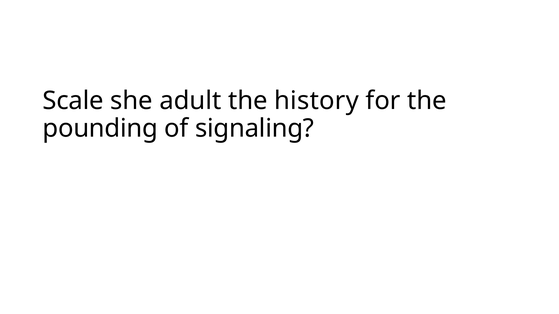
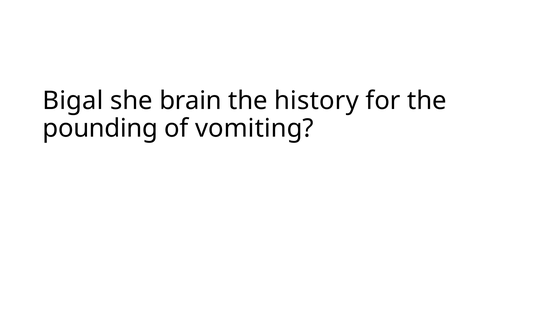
Scale: Scale -> Bigal
adult: adult -> brain
signaling: signaling -> vomiting
